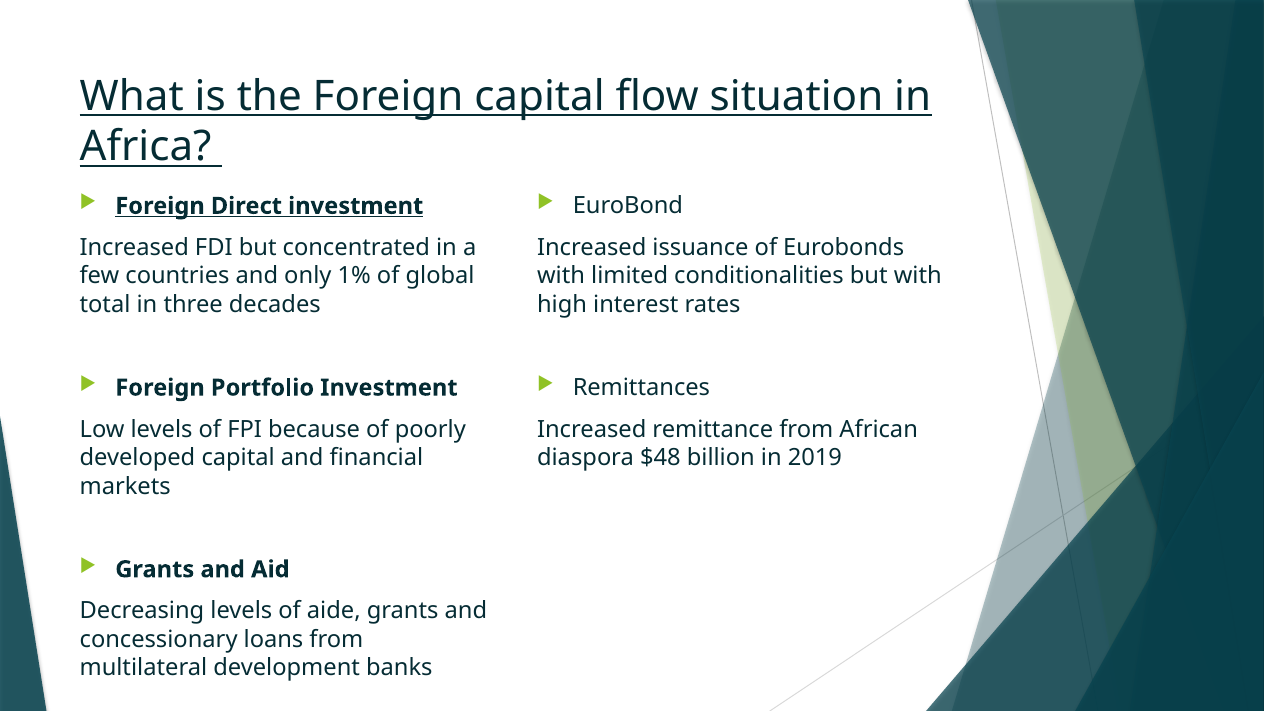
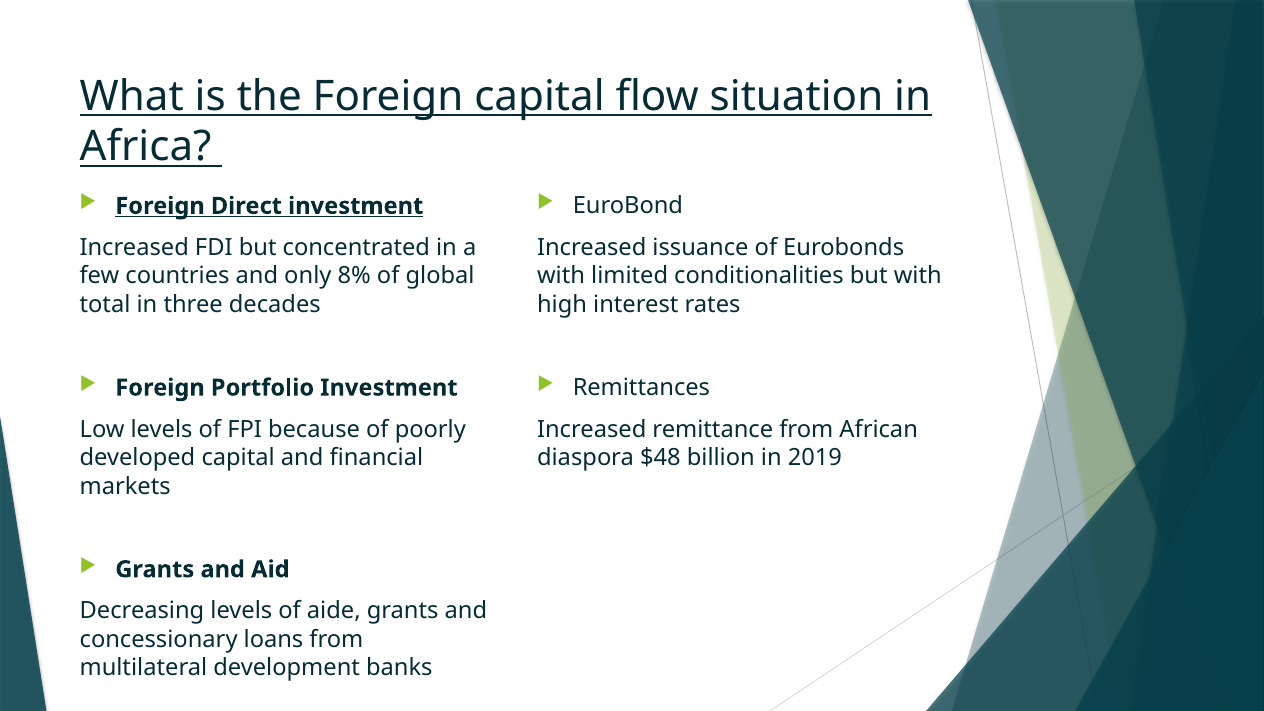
1%: 1% -> 8%
